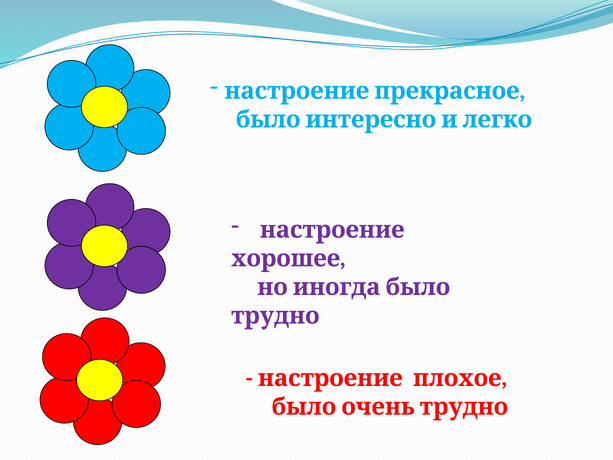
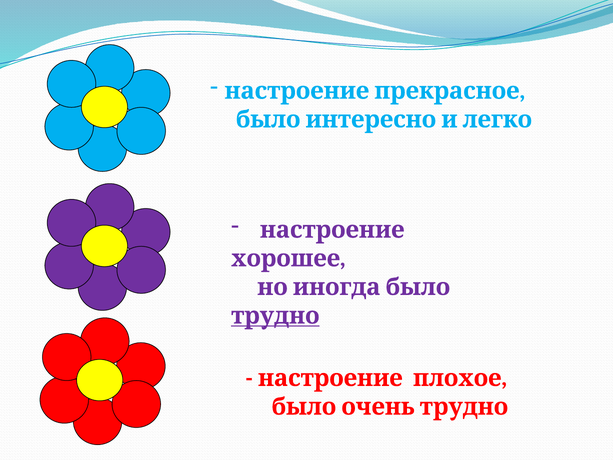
трудно underline: none -> present
